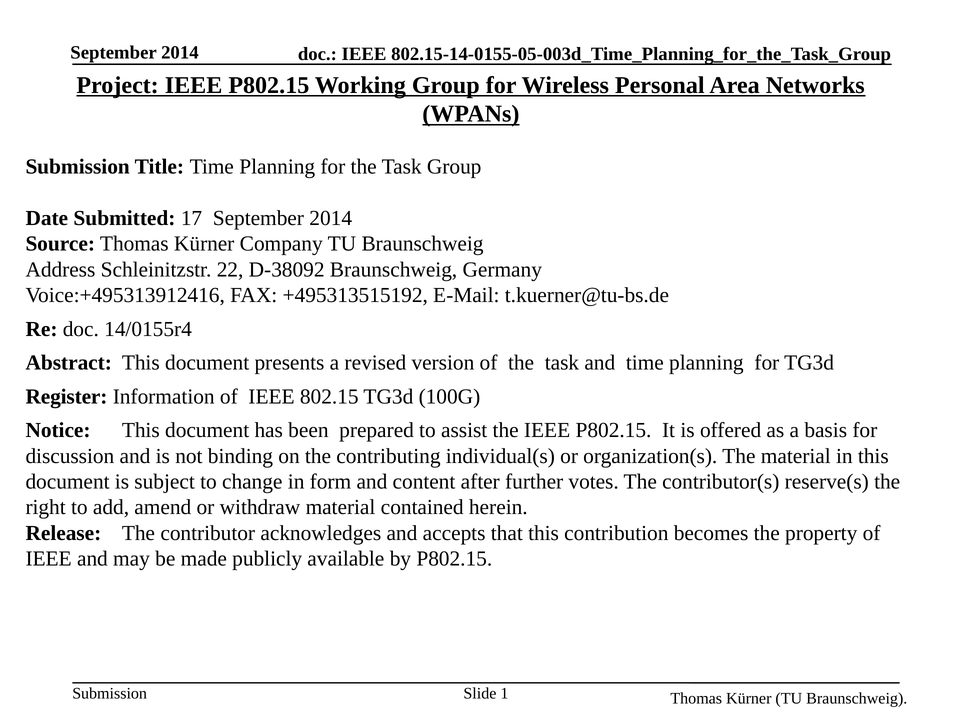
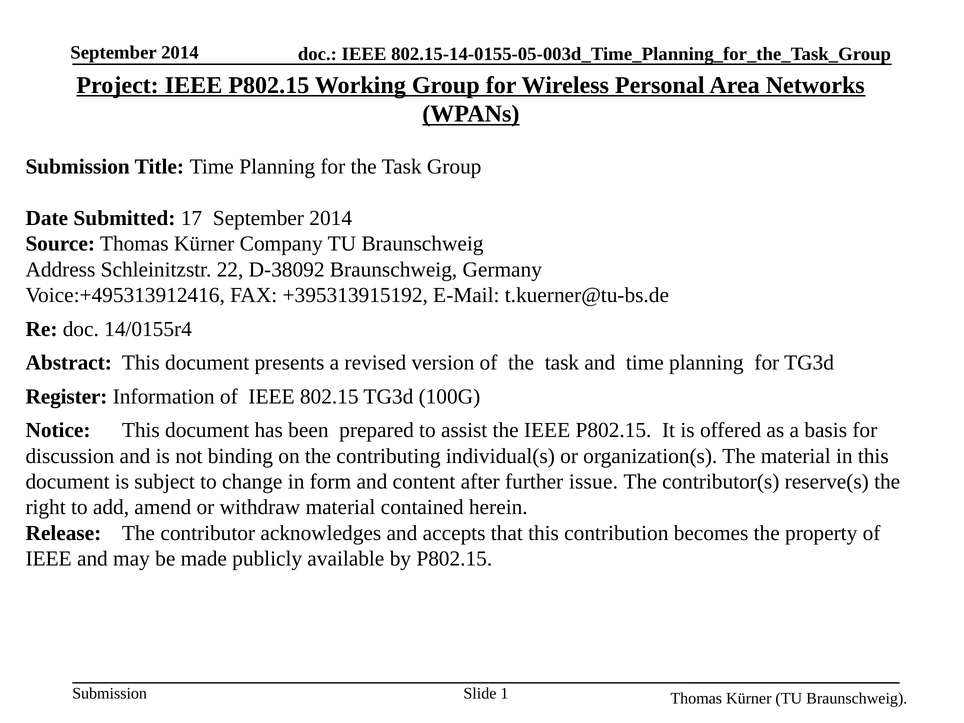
+495313515192: +495313515192 -> +395313915192
votes: votes -> issue
